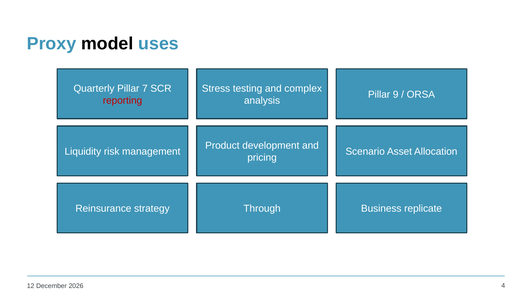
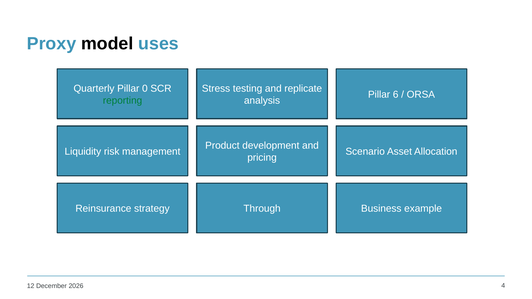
7: 7 -> 0
complex: complex -> replicate
9: 9 -> 6
reporting colour: red -> green
replicate: replicate -> example
